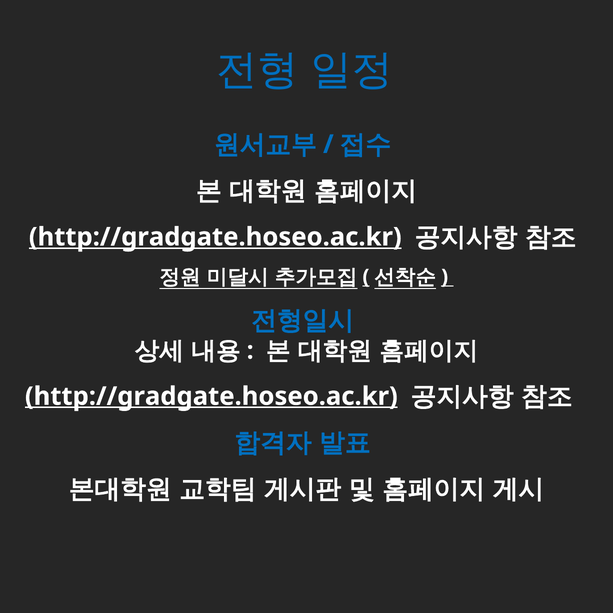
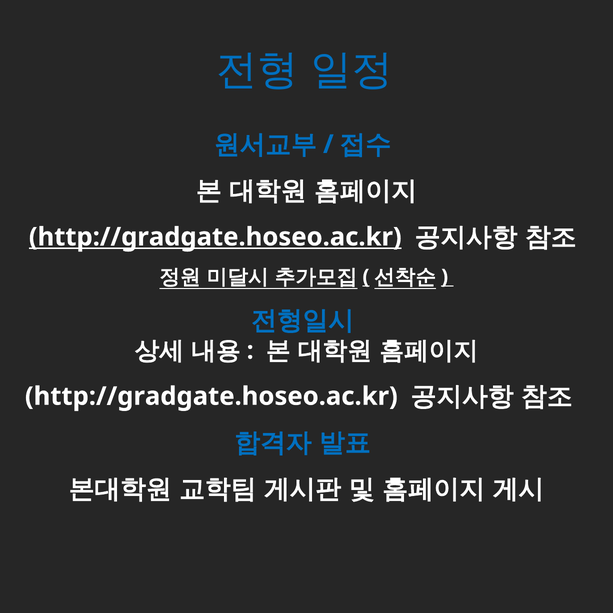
http://gradgate.hoseo.ac.kr at (211, 396) underline: present -> none
